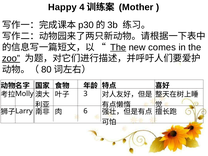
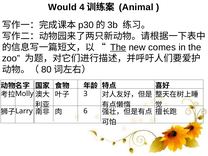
Happy: Happy -> Would
Mother: Mother -> Animal
zoo underline: present -> none
